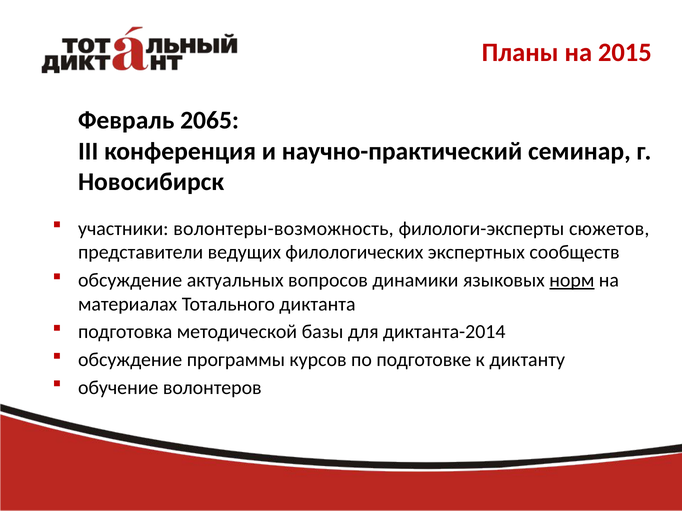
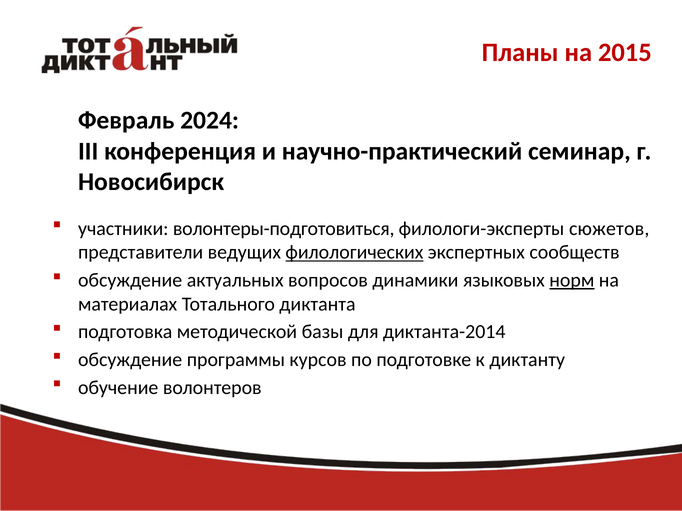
2065: 2065 -> 2024
волонтеры-возможность: волонтеры-возможность -> волонтеры-подготовиться
филологических underline: none -> present
